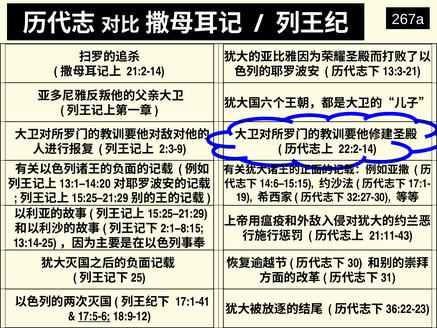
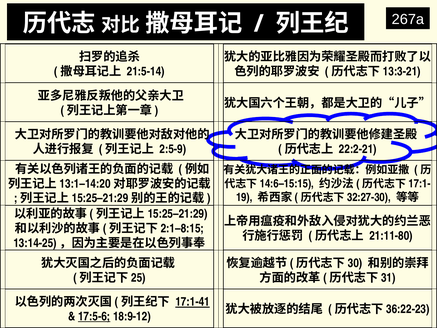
21:2-14: 21:2-14 -> 21:5-14
2:3-9: 2:3-9 -> 2:5-9
22:2-14: 22:2-14 -> 22:2-21
21:11-43: 21:11-43 -> 21:11-80
17:1-41 underline: none -> present
